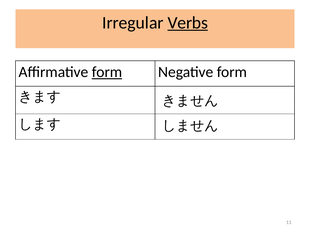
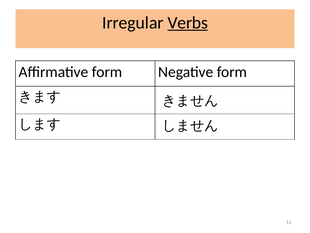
form at (107, 72) underline: present -> none
